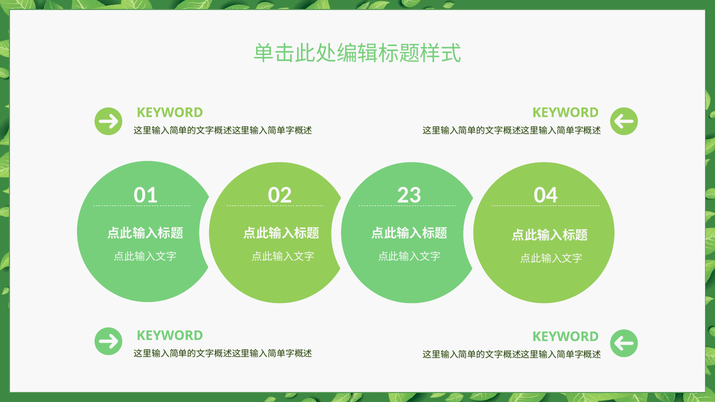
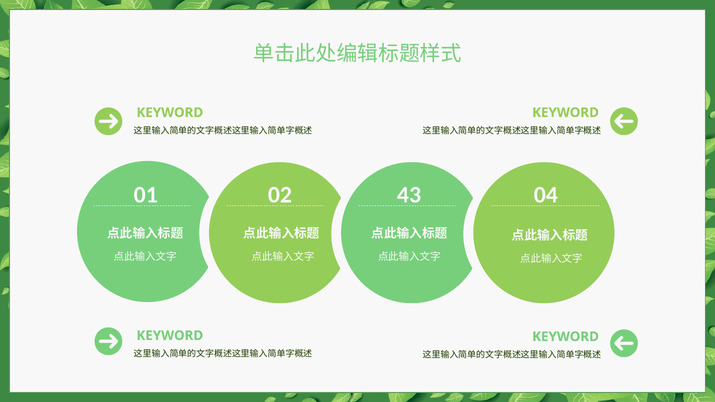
23: 23 -> 43
